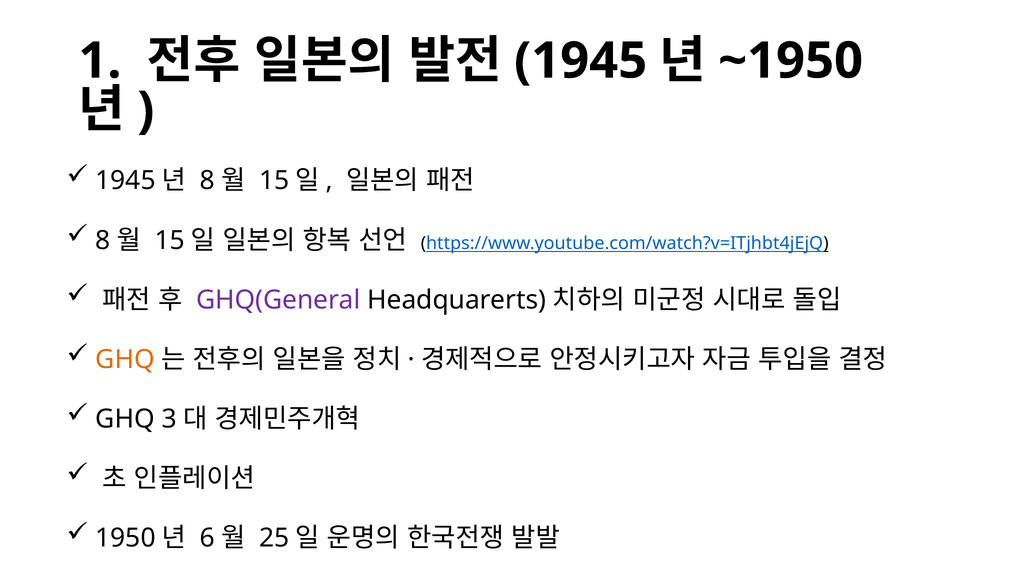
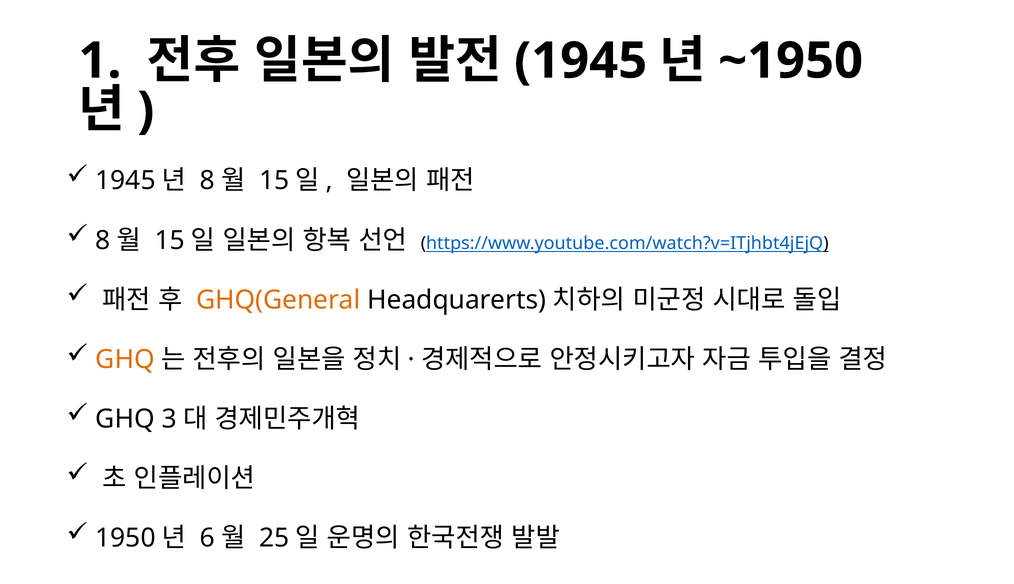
GHQ(General colour: purple -> orange
